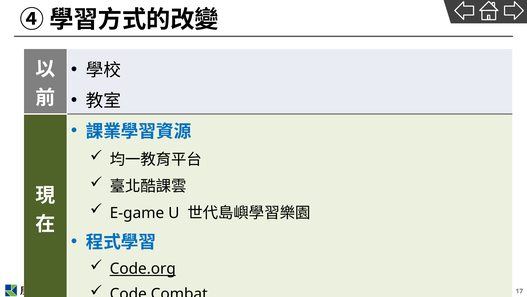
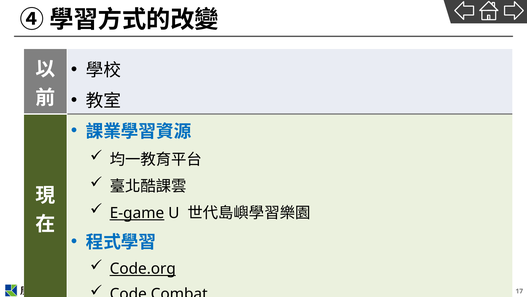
E-game underline: none -> present
